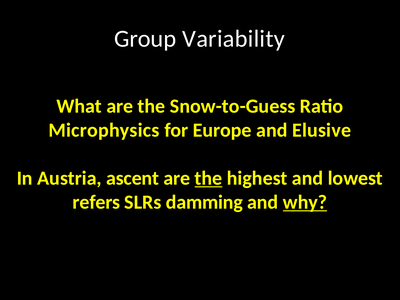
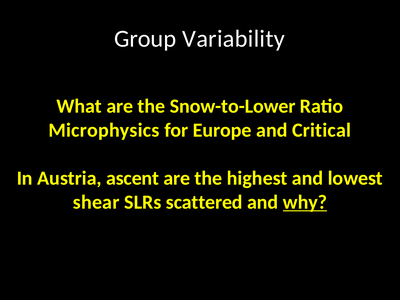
Snow-to-Guess: Snow-to-Guess -> Snow-to-Lower
Elusive: Elusive -> Critical
the at (209, 178) underline: present -> none
refers: refers -> shear
damming: damming -> scattered
